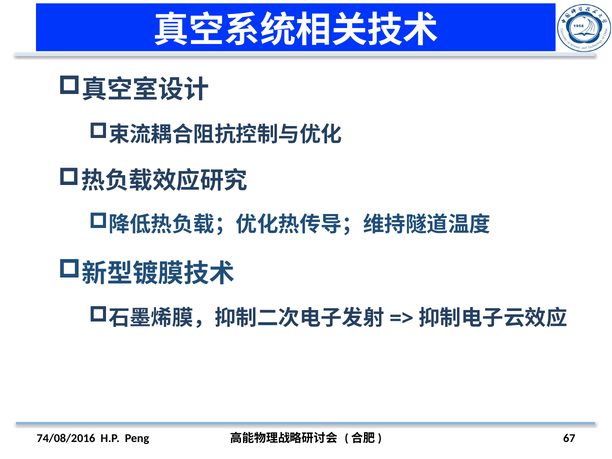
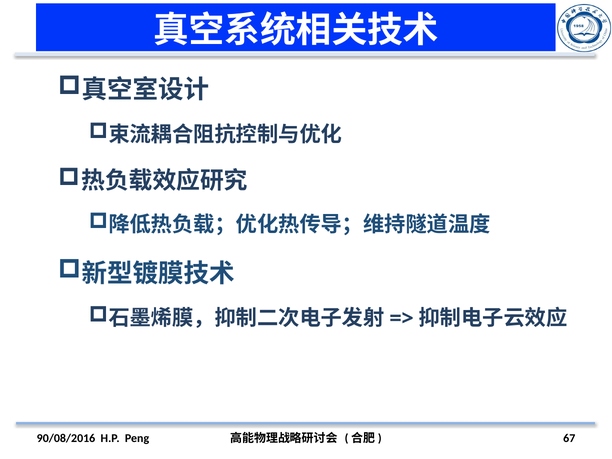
74/08/2016: 74/08/2016 -> 90/08/2016
